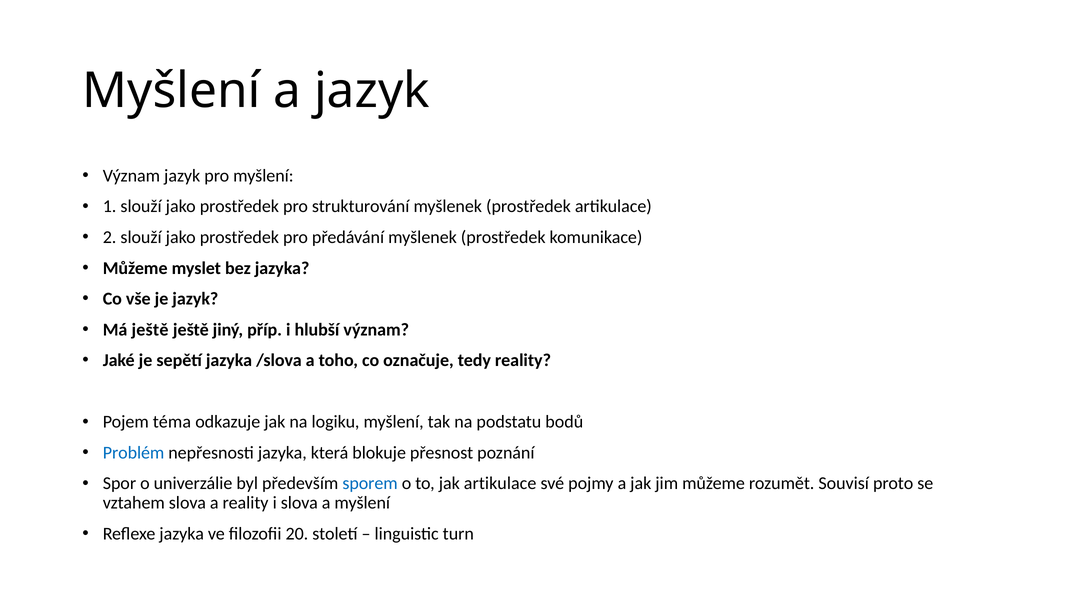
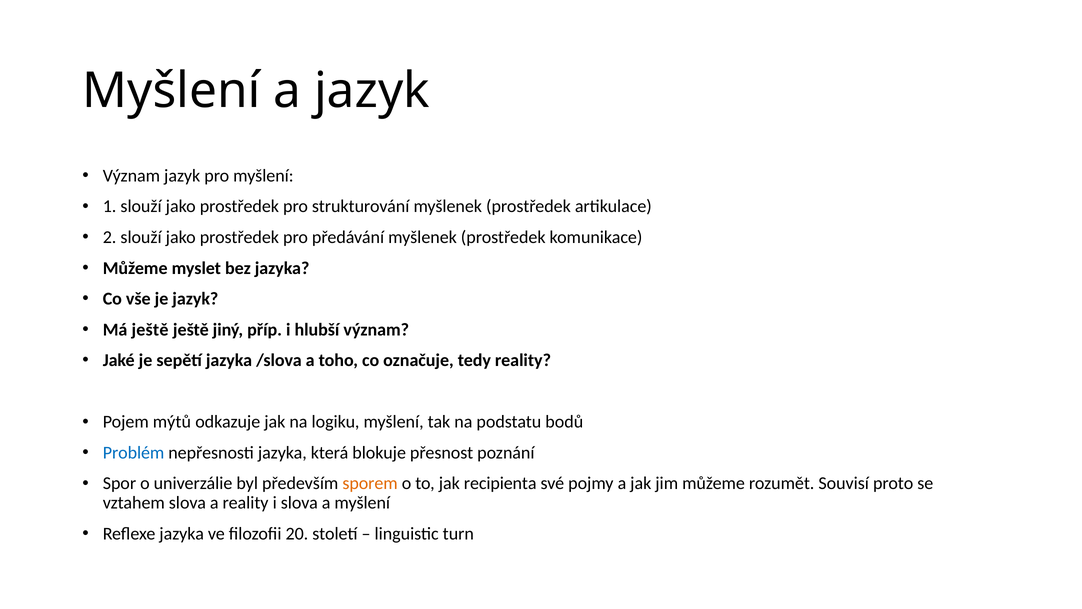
téma: téma -> mýtů
sporem colour: blue -> orange
jak artikulace: artikulace -> recipienta
